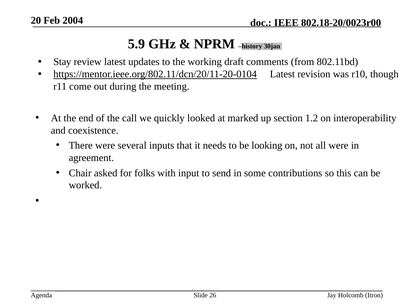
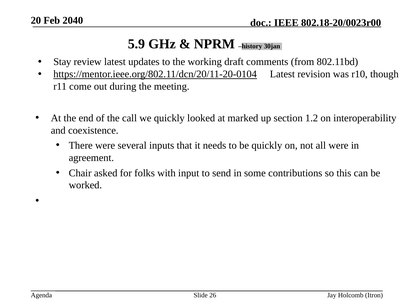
2004: 2004 -> 2040
be looking: looking -> quickly
